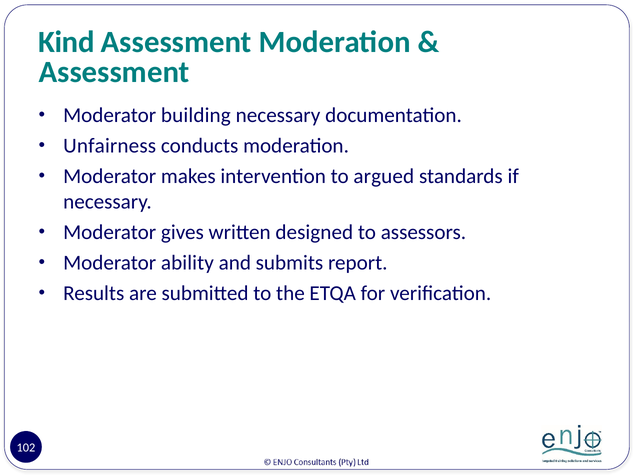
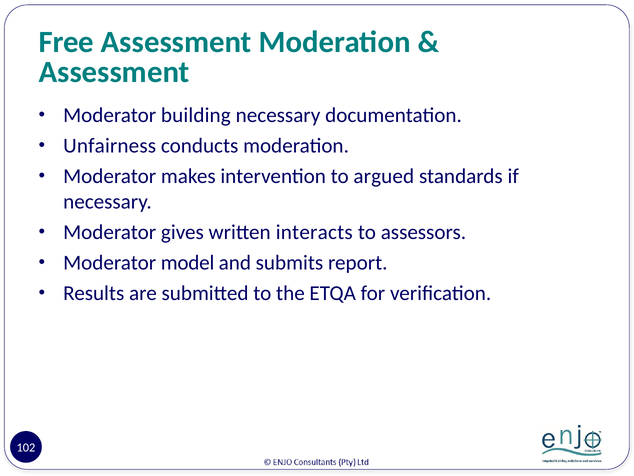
Kind: Kind -> Free
designed: designed -> interacts
ability: ability -> model
